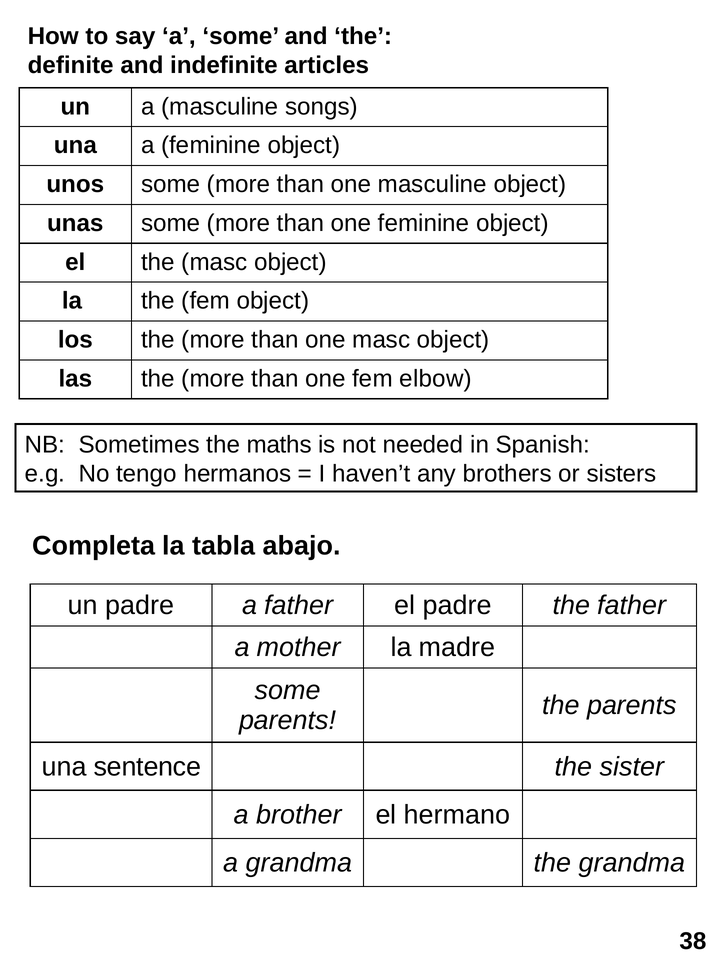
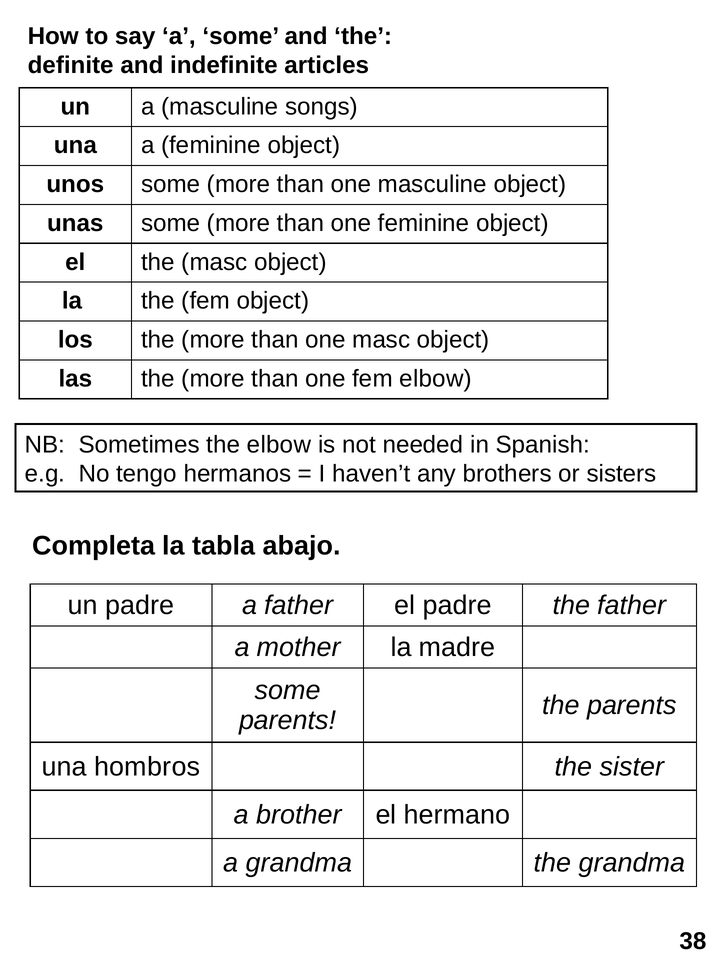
the maths: maths -> elbow
sentence: sentence -> hombros
